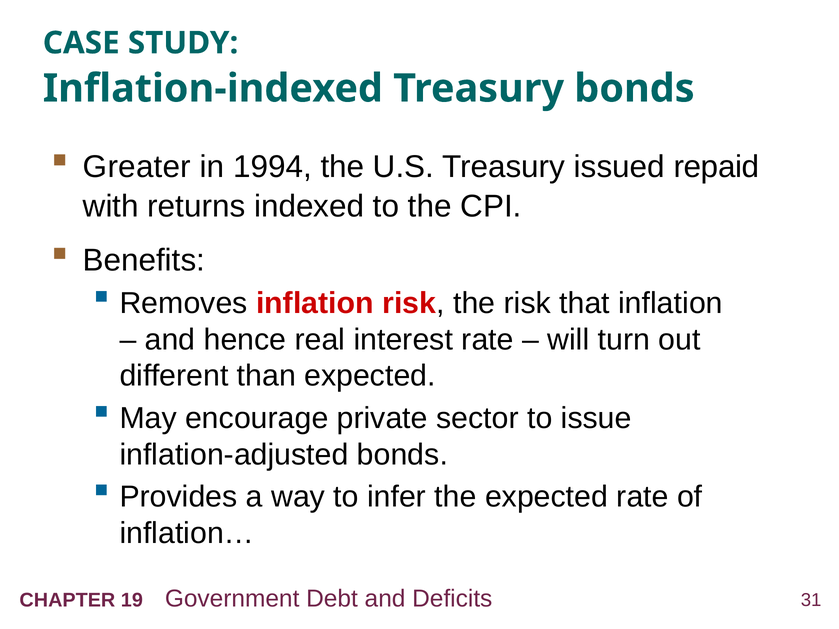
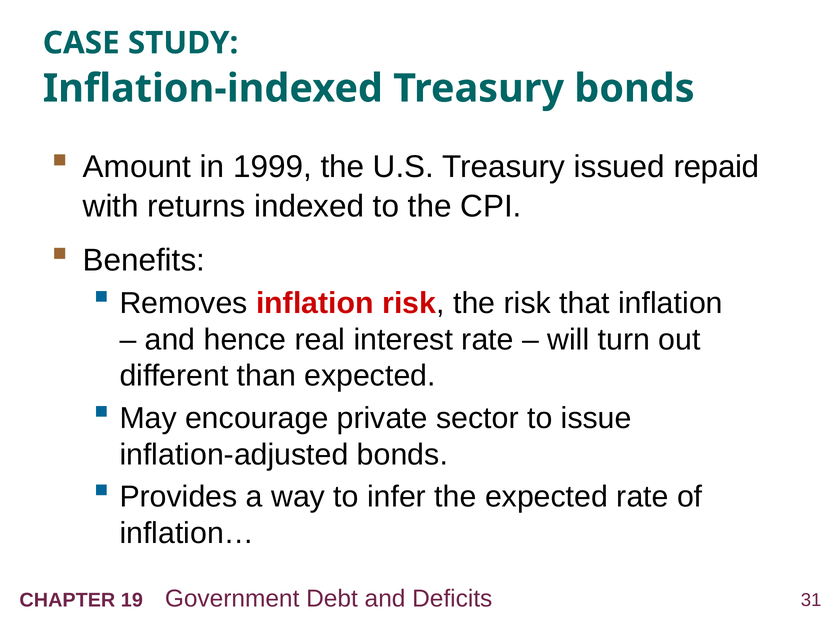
Greater: Greater -> Amount
1994: 1994 -> 1999
